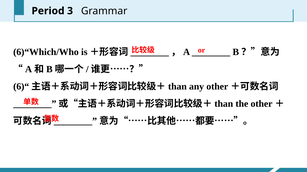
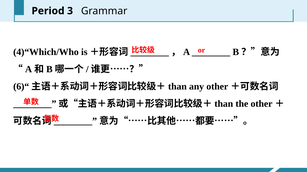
6)“Which/Who: 6)“Which/Who -> 4)“Which/Who
